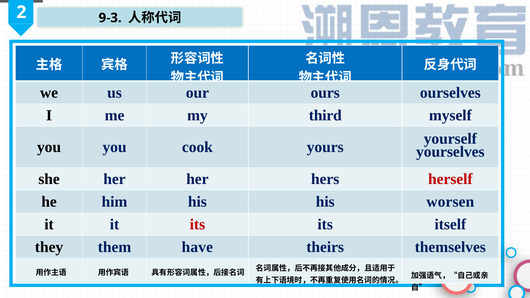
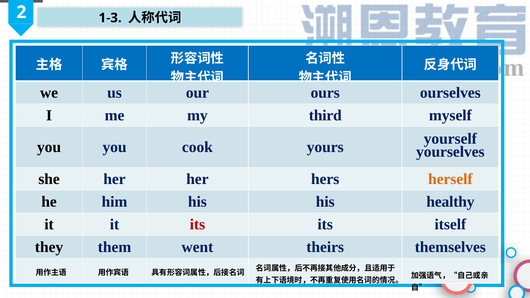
9-3: 9-3 -> 1-3
herself colour: red -> orange
worsen: worsen -> healthy
have: have -> went
